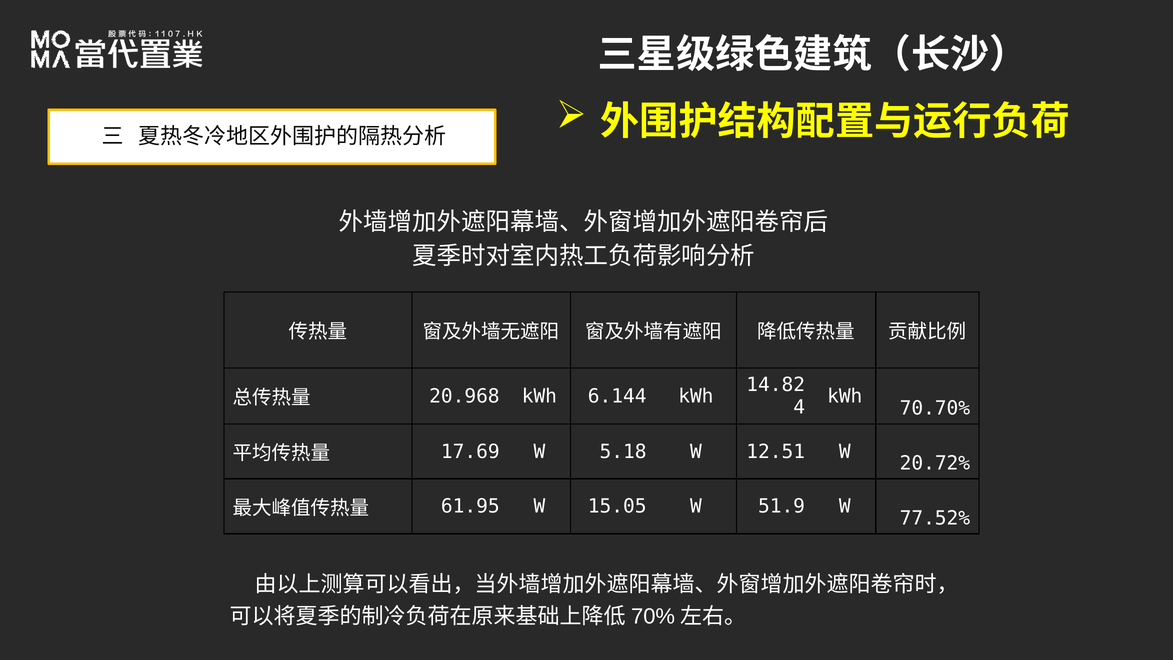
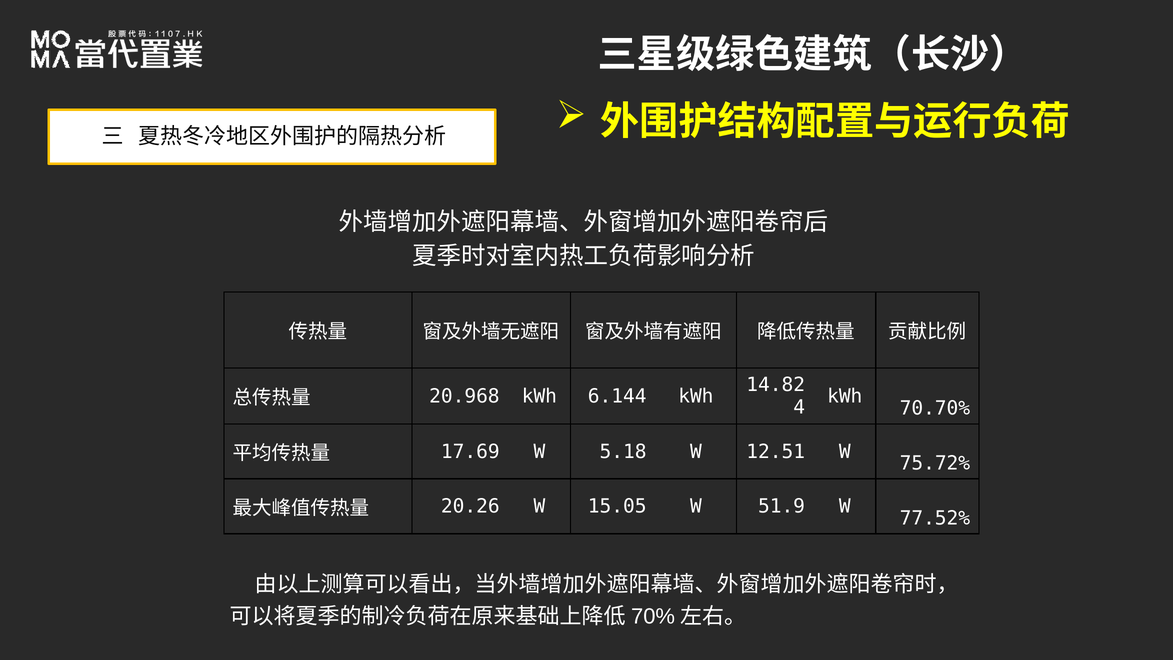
20.72%: 20.72% -> 75.72%
61.95: 61.95 -> 20.26
